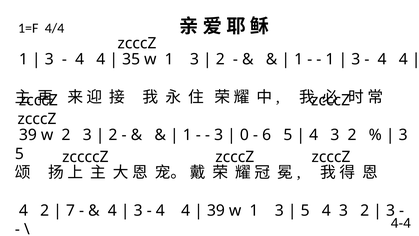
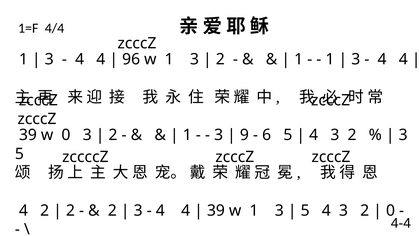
35: 35 -> 96
w 2: 2 -> 0
0: 0 -> 9
7 at (70, 210): 7 -> 2
4 at (112, 210): 4 -> 2
3 at (391, 210): 3 -> 0
